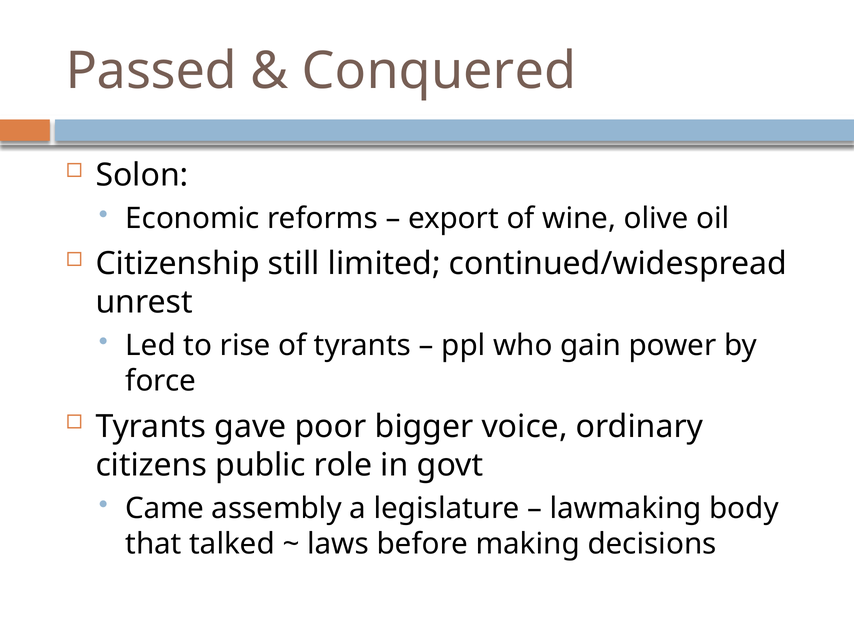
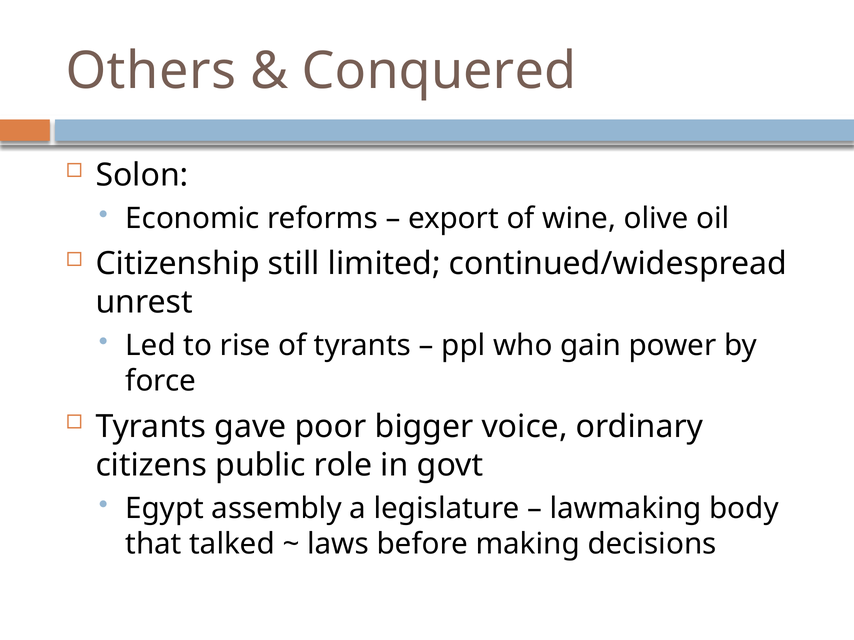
Passed: Passed -> Others
Came: Came -> Egypt
